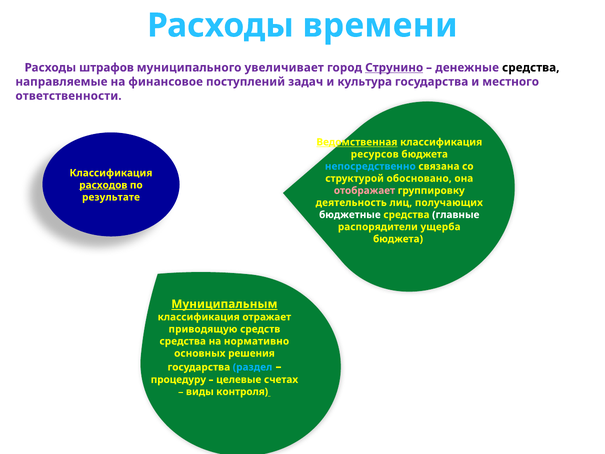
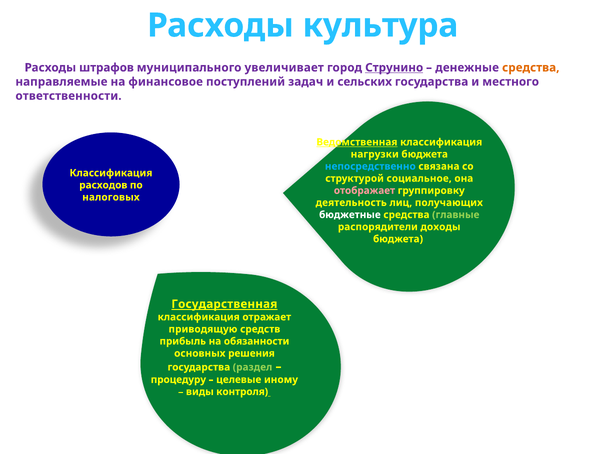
времени: времени -> культура
средства at (531, 68) colour: black -> orange
культура: культура -> сельских
ресурсов: ресурсов -> нагрузки
обосновано: обосновано -> социальное
расходов underline: present -> none
результате: результате -> налоговых
главные colour: white -> light green
ущерба: ущерба -> доходы
Муниципальным: Муниципальным -> Государственная
средства at (183, 341): средства -> прибыль
нормативно: нормативно -> обязанности
раздел colour: light blue -> light green
счетах: счетах -> иному
